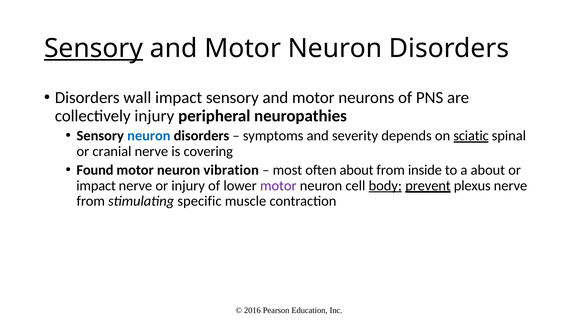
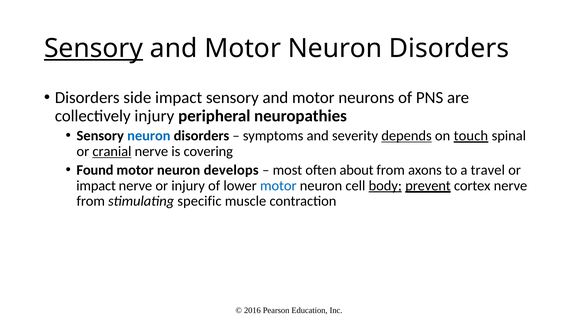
wall: wall -> side
depends underline: none -> present
sciatic: sciatic -> touch
cranial underline: none -> present
vibration: vibration -> develops
inside: inside -> axons
a about: about -> travel
motor at (278, 186) colour: purple -> blue
plexus: plexus -> cortex
